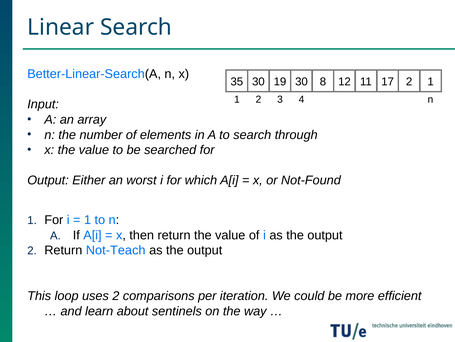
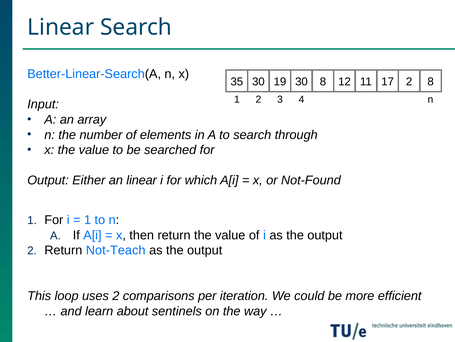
2 1: 1 -> 8
an worst: worst -> linear
